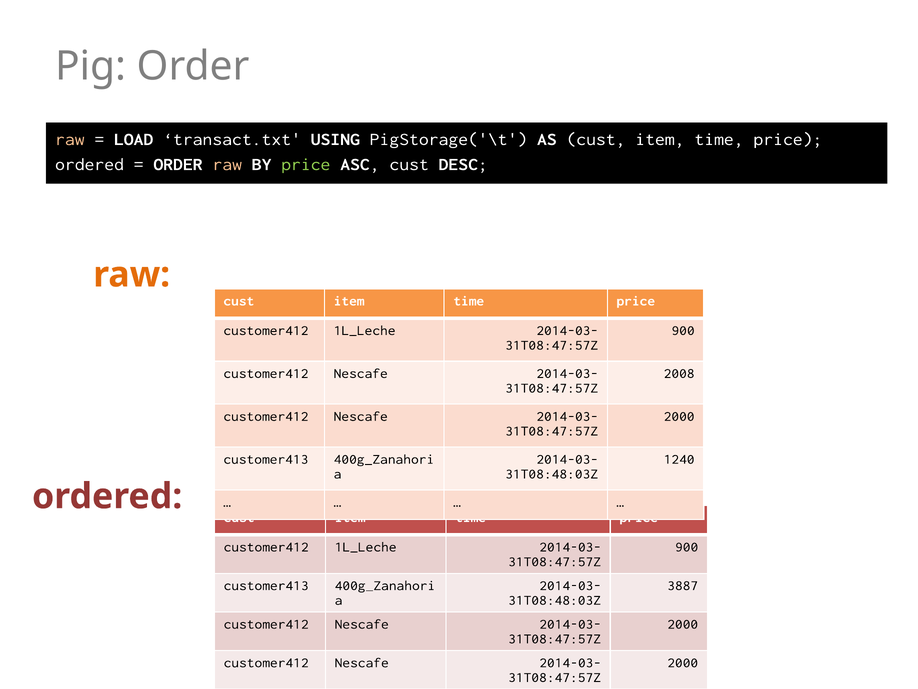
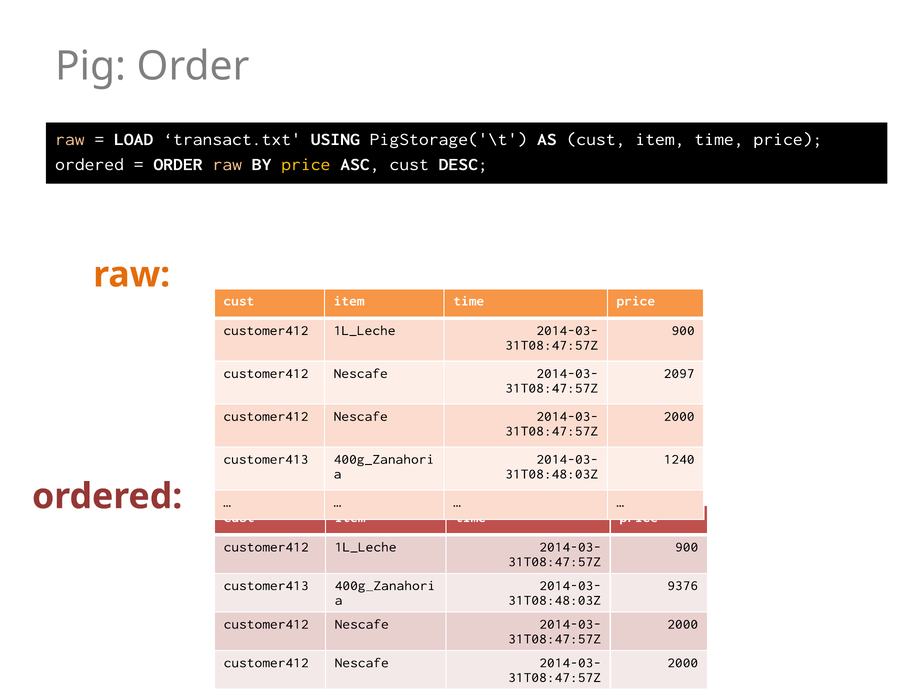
price at (306, 164) colour: light green -> yellow
2008: 2008 -> 2097
3887: 3887 -> 9376
